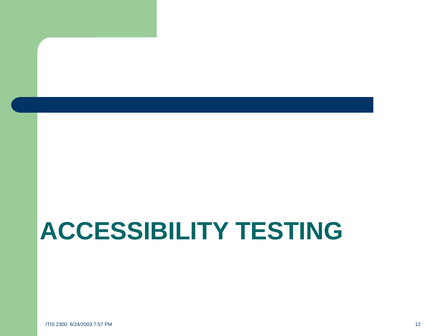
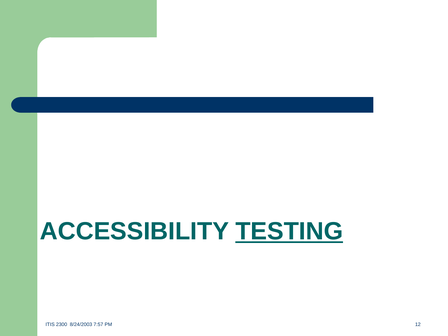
TESTING underline: none -> present
